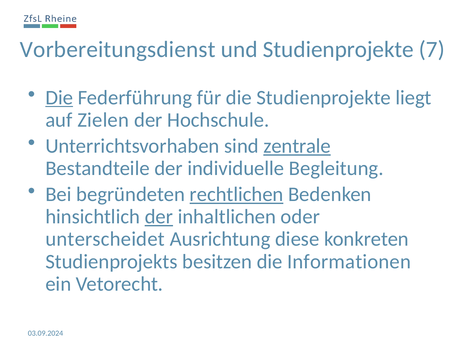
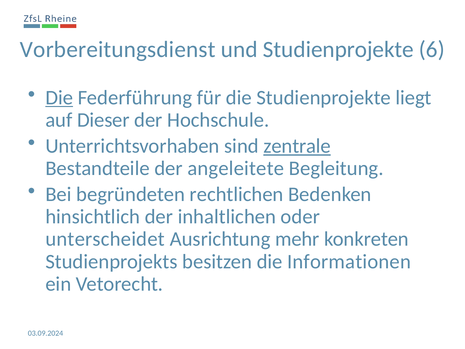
7: 7 -> 6
Zielen: Zielen -> Dieser
individuelle: individuelle -> angeleitete
rechtlichen underline: present -> none
der at (159, 217) underline: present -> none
diese: diese -> mehr
